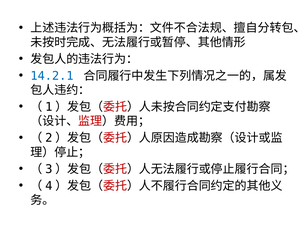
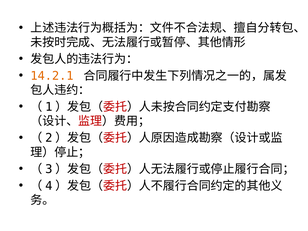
14.2.1 colour: blue -> orange
